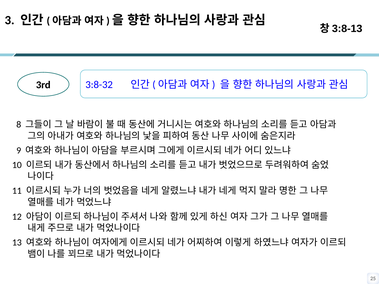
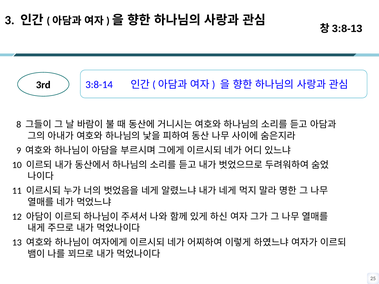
3:8-32: 3:8-32 -> 3:8-14
